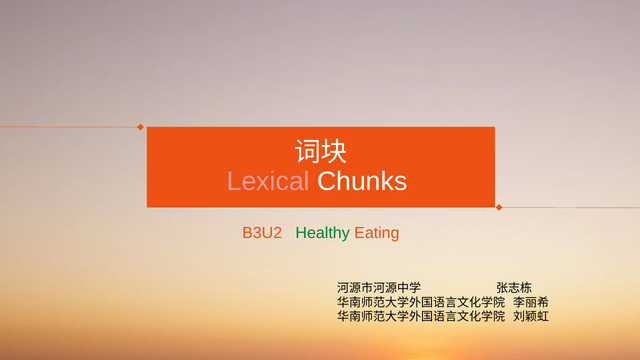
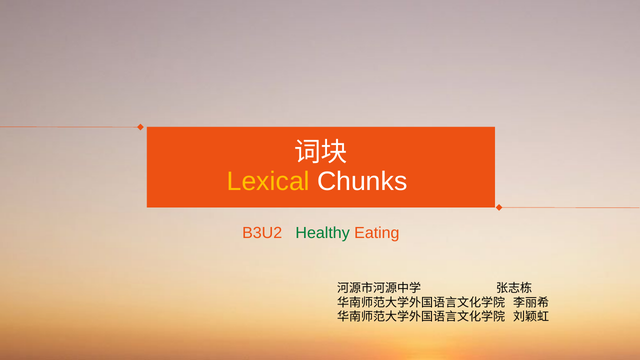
Lexical colour: pink -> yellow
